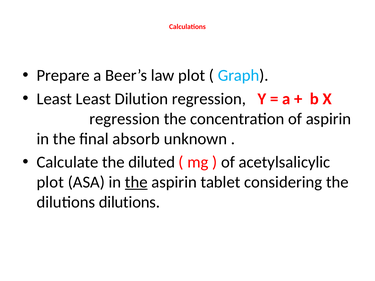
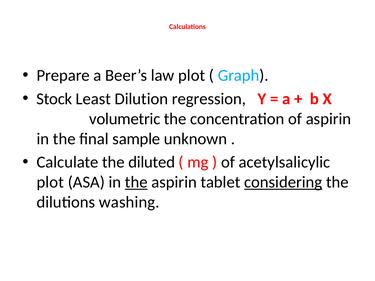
Least at (54, 99): Least -> Stock
regression at (125, 119): regression -> volumetric
absorb: absorb -> sample
considering underline: none -> present
dilutions dilutions: dilutions -> washing
